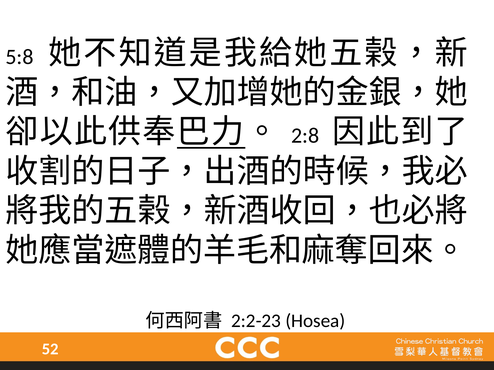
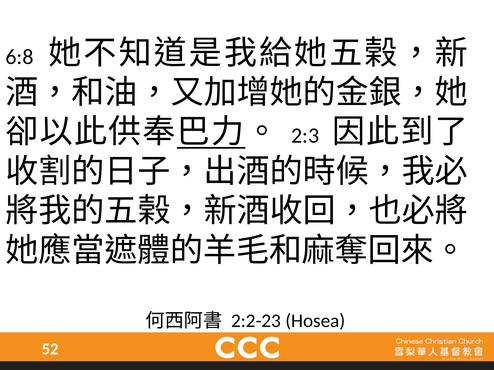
5:8: 5:8 -> 6:8
2:8: 2:8 -> 2:3
